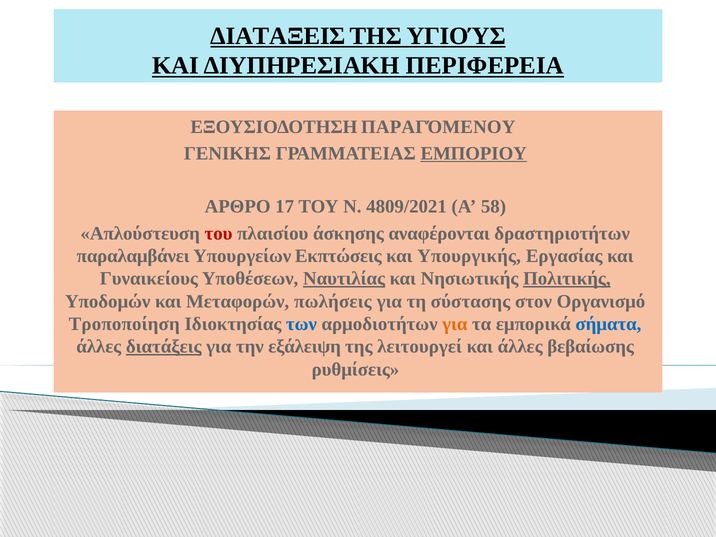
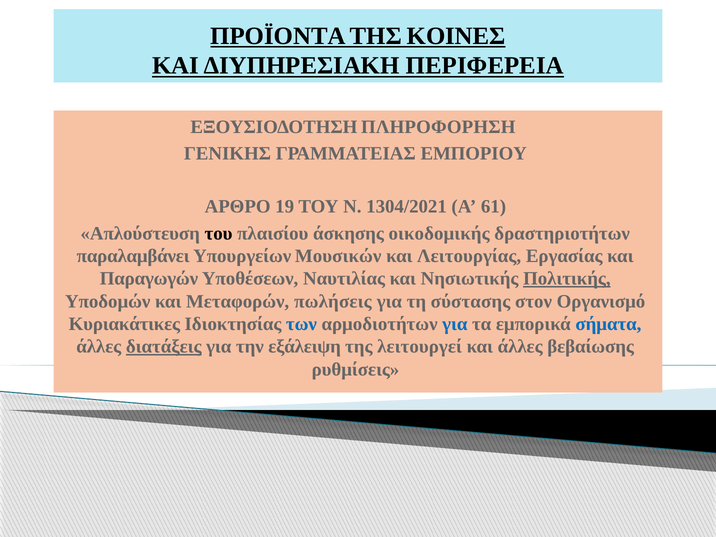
ΔΙΑΤΑΞΕΙΣ: ΔΙΑΤΑΞΕΙΣ -> ΠΡΟΪΟΝΤΑ
ΥΓΙΟΎΣ: ΥΓΙΟΎΣ -> ΚΟΙΝΕΣ
ΠΑΡΑΓΌΜΕΝΟΥ: ΠΑΡΑΓΌΜΕΝΟΥ -> ΠΛΗΡΟΦΟΡΗΣΗ
ΕΜΠΟΡΙΟΥ underline: present -> none
17: 17 -> 19
4809/2021: 4809/2021 -> 1304/2021
58: 58 -> 61
του at (219, 233) colour: red -> black
αναφέρονται: αναφέρονται -> οικοδομικής
Εκπτώσεις: Εκπτώσεις -> Μουσικών
Υπουργικής: Υπουργικής -> Λειτουργίας
Γυναικείους: Γυναικείους -> Παραγωγών
Ναυτιλίας underline: present -> none
Τροποποίηση: Τροποποίηση -> Κυριακάτικες
για at (455, 324) colour: orange -> blue
